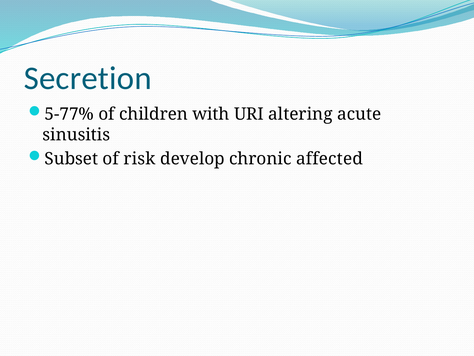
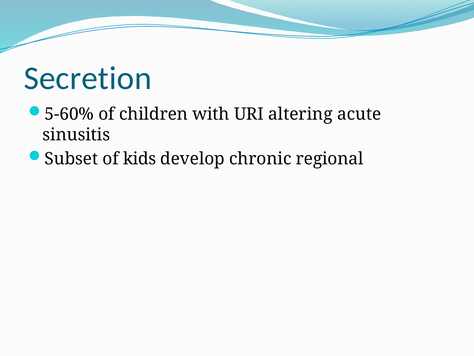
5-77%: 5-77% -> 5-60%
risk: risk -> kids
affected: affected -> regional
